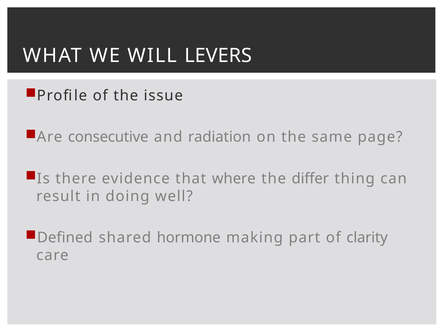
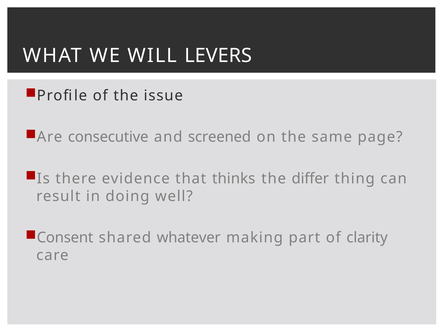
radiation: radiation -> screened
where: where -> thinks
Defined: Defined -> Consent
hormone: hormone -> whatever
